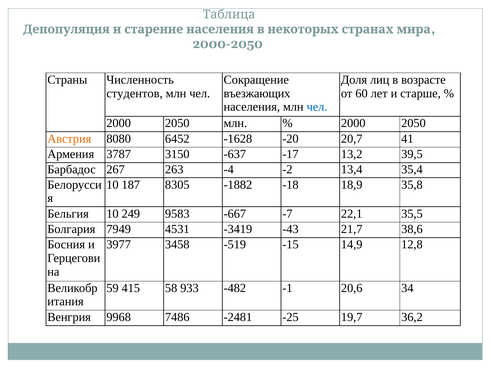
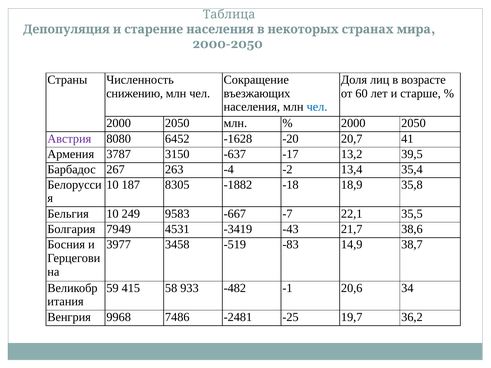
студентов: студентов -> снижению
Австрия colour: orange -> purple
-15: -15 -> -83
12,8: 12,8 -> 38,7
